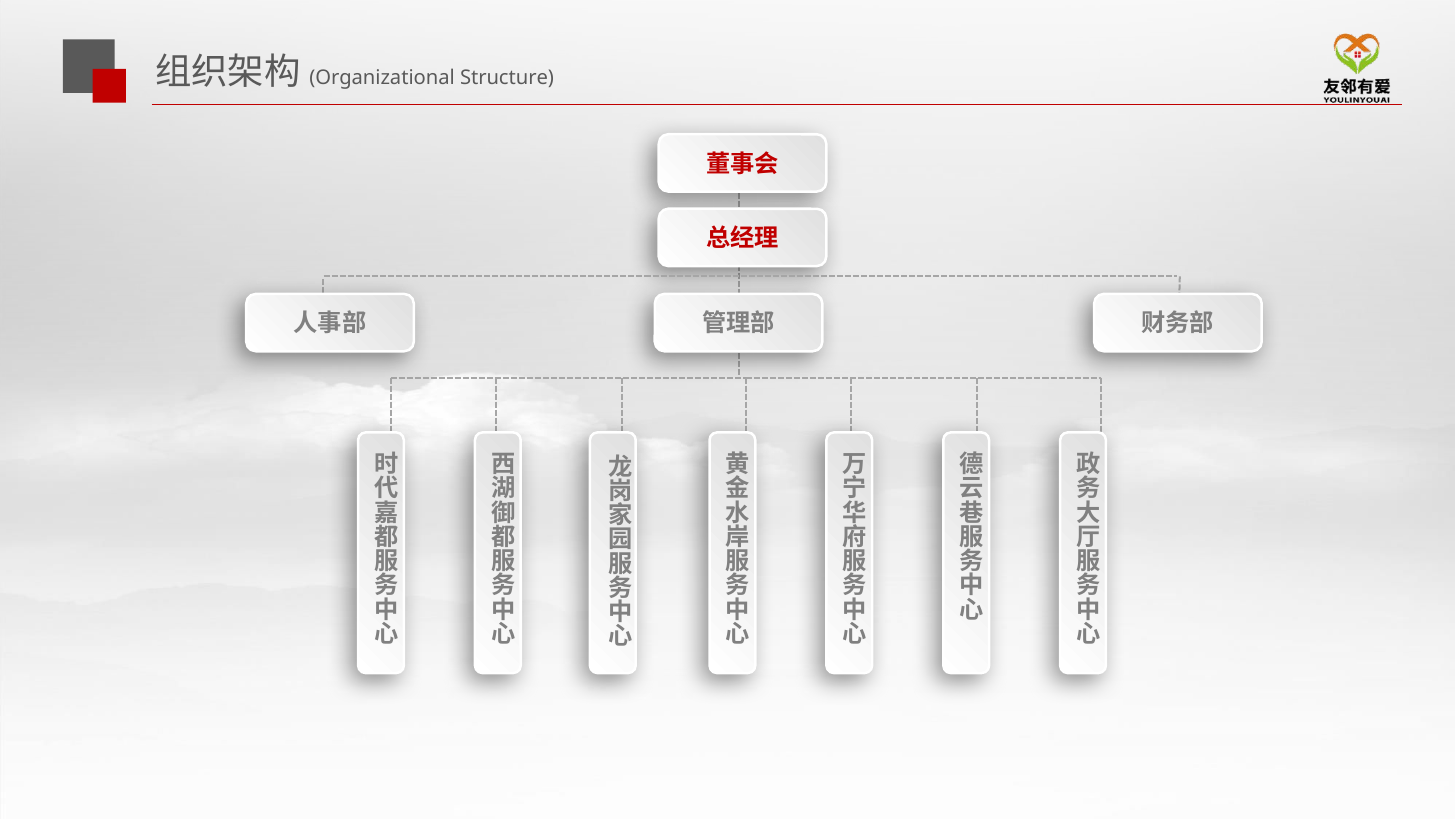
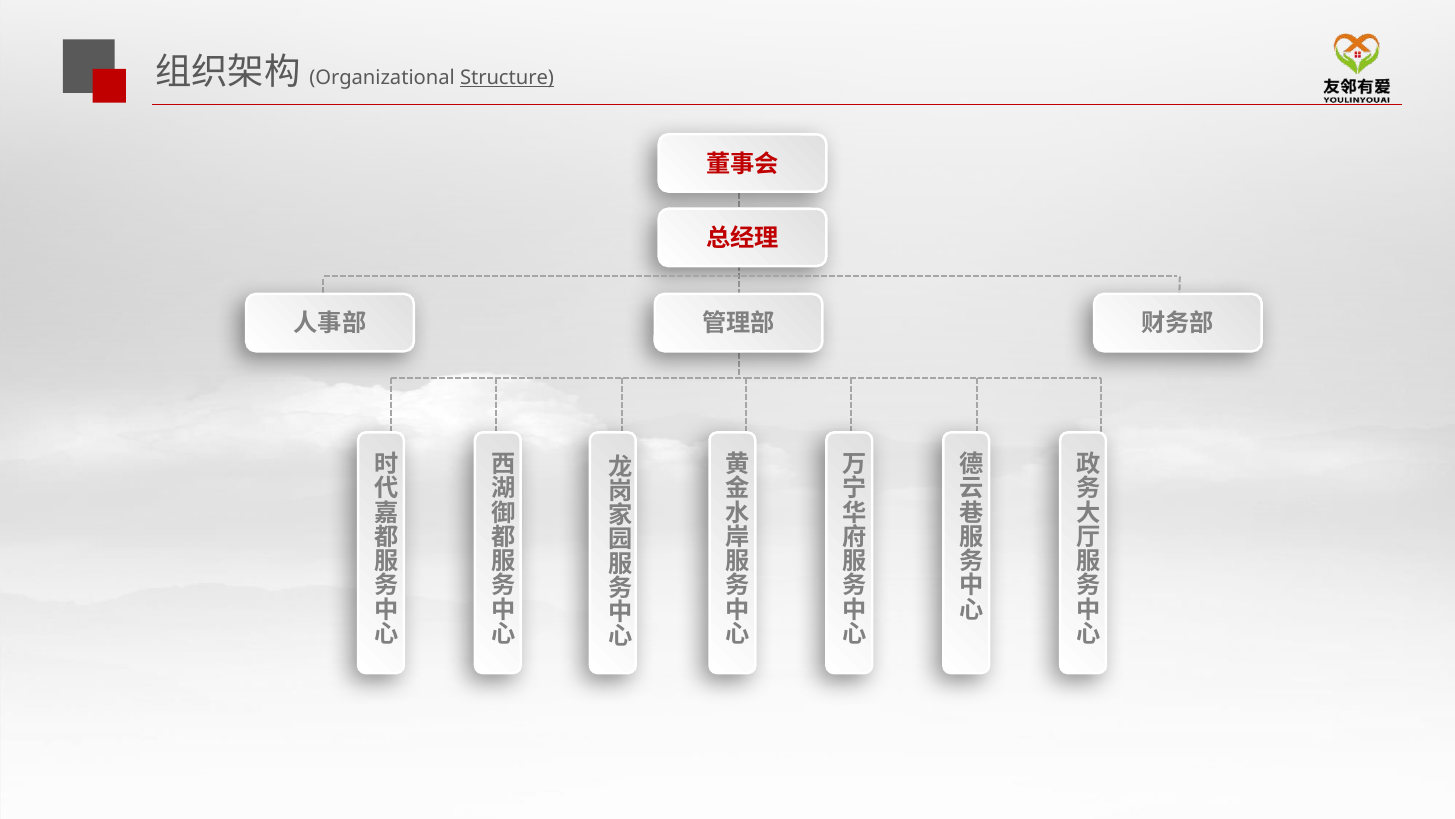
Structure underline: none -> present
